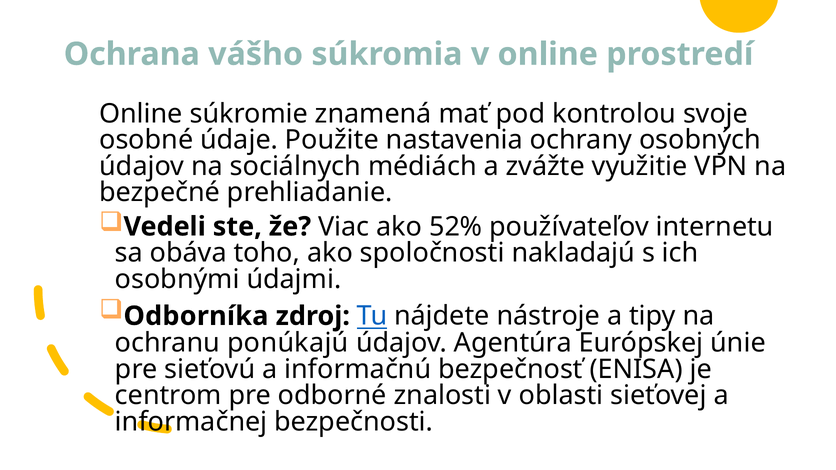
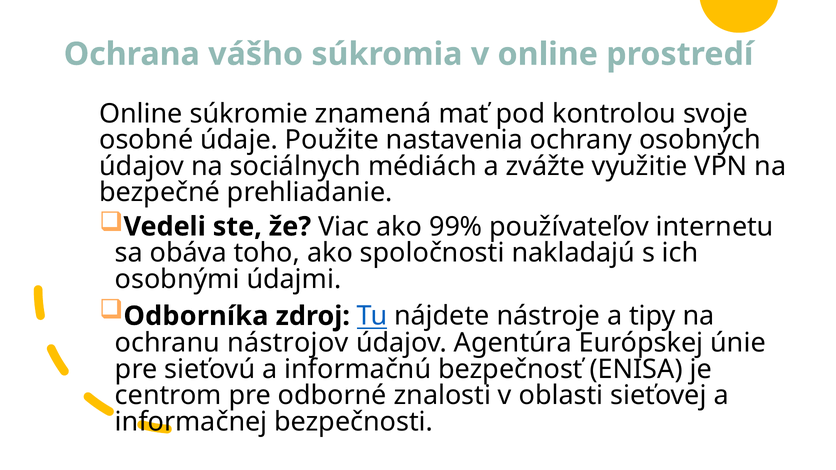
52%: 52% -> 99%
ponúkajú: ponúkajú -> nástrojov
